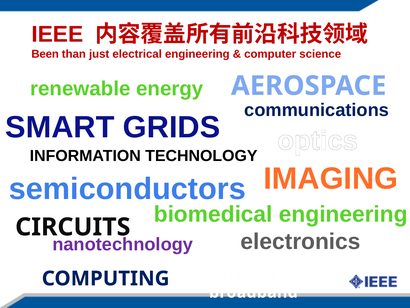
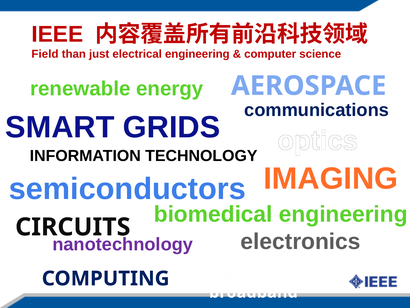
Been: Been -> Field
